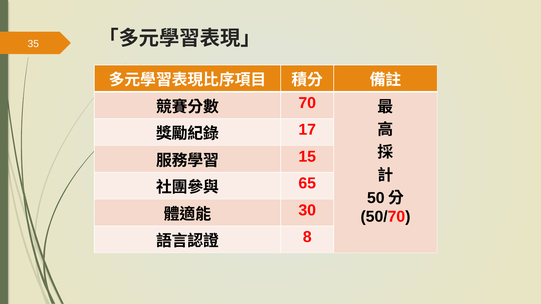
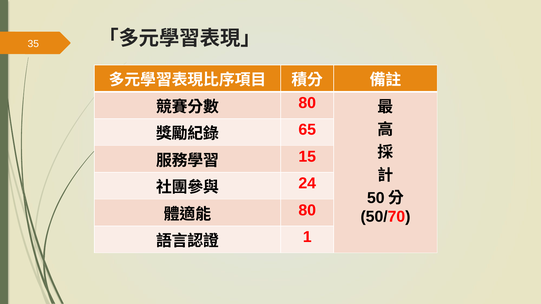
70 at (307, 103): 70 -> 80
17: 17 -> 65
65: 65 -> 24
30 at (307, 210): 30 -> 80
8: 8 -> 1
